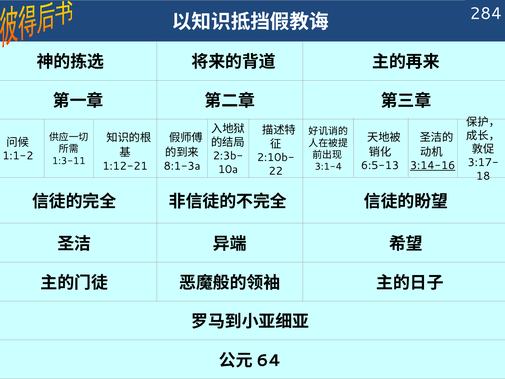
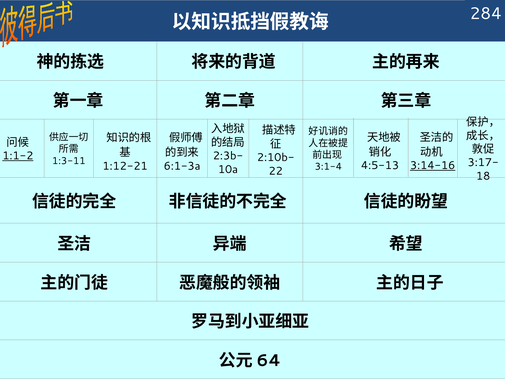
1:1-2 underline: none -> present
6:5-13: 6:5-13 -> 4:5-13
8:1-3a: 8:1-3a -> 6:1-3a
